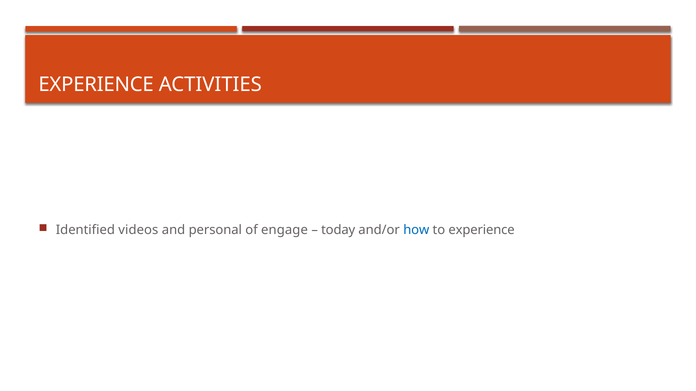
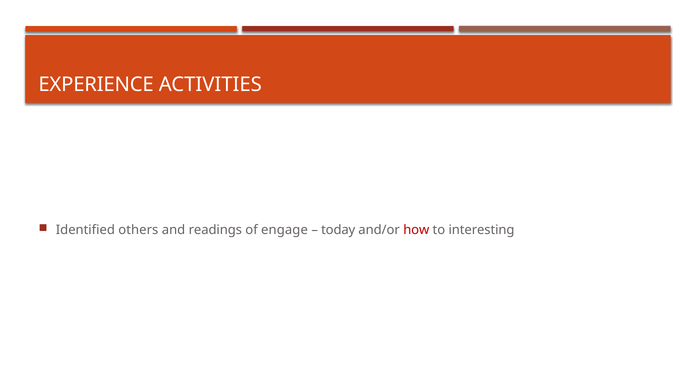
videos: videos -> others
personal: personal -> readings
how colour: blue -> red
to experience: experience -> interesting
